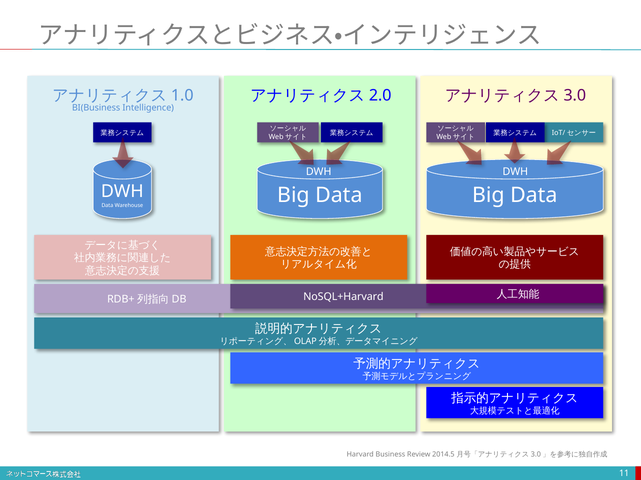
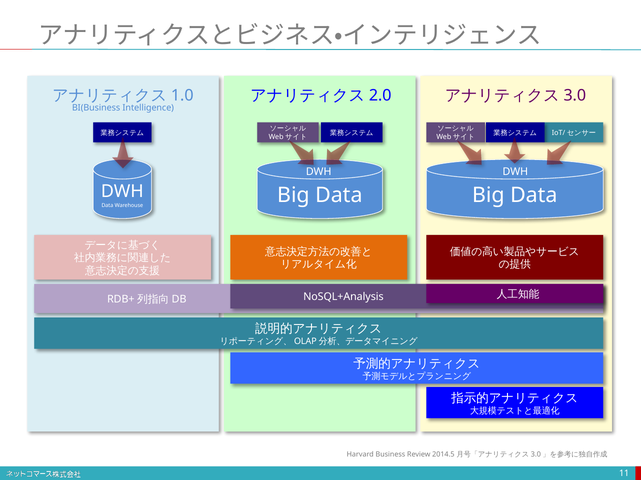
NoSQL+Harvard: NoSQL+Harvard -> NoSQL+Analysis
